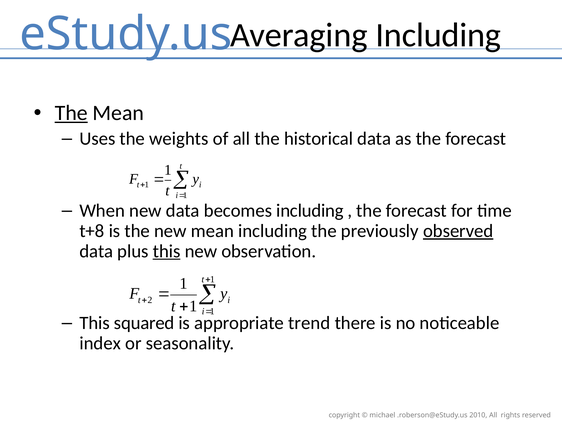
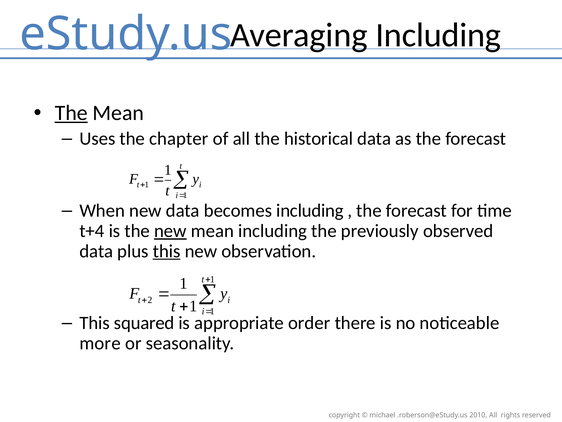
weights: weights -> chapter
t+8: t+8 -> t+4
new at (170, 231) underline: none -> present
observed underline: present -> none
trend: trend -> order
index: index -> more
